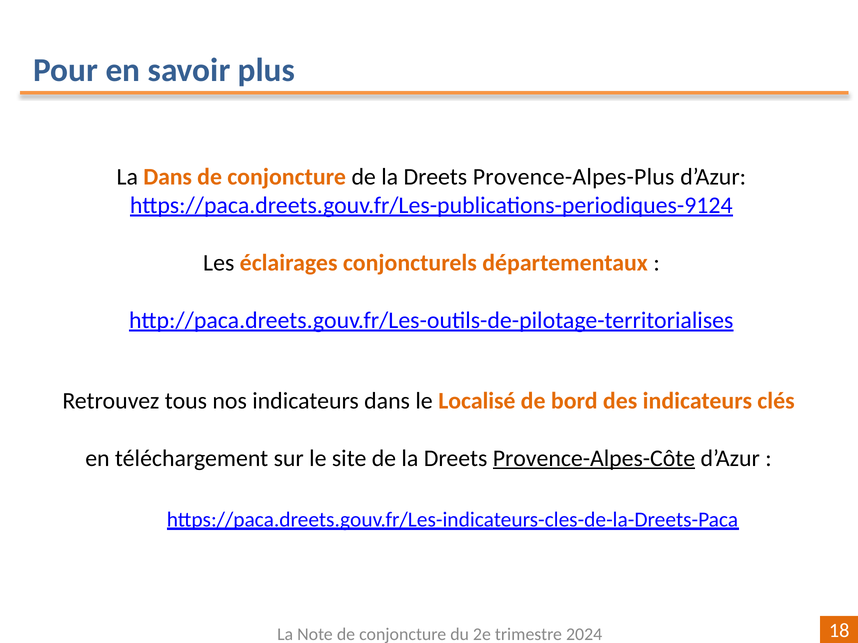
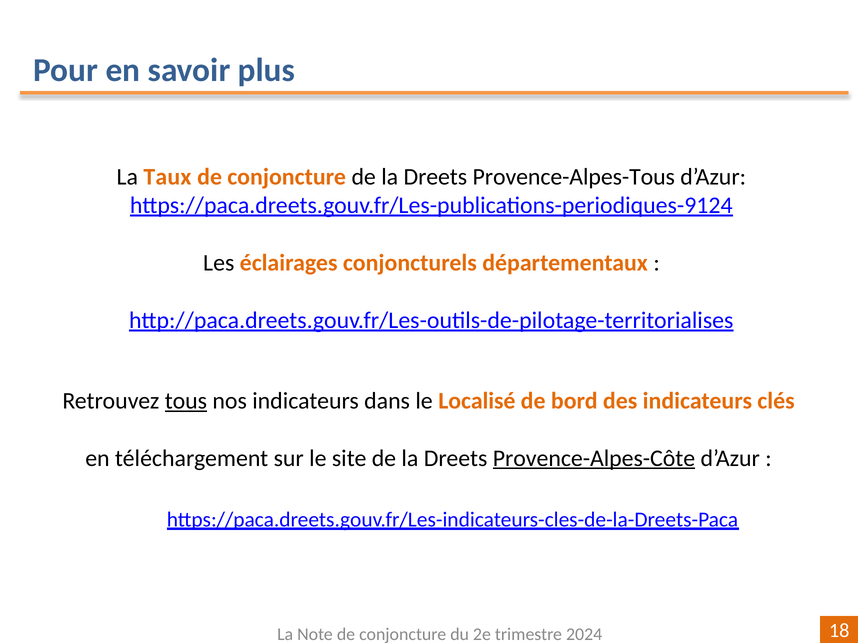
La Dans: Dans -> Taux
Provence-Alpes-Plus: Provence-Alpes-Plus -> Provence-Alpes-Tous
tous underline: none -> present
